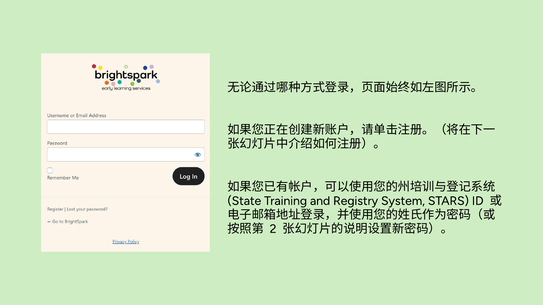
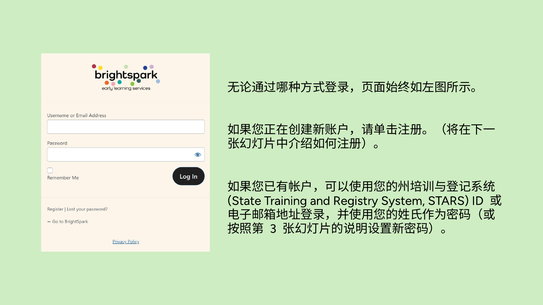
2: 2 -> 3
